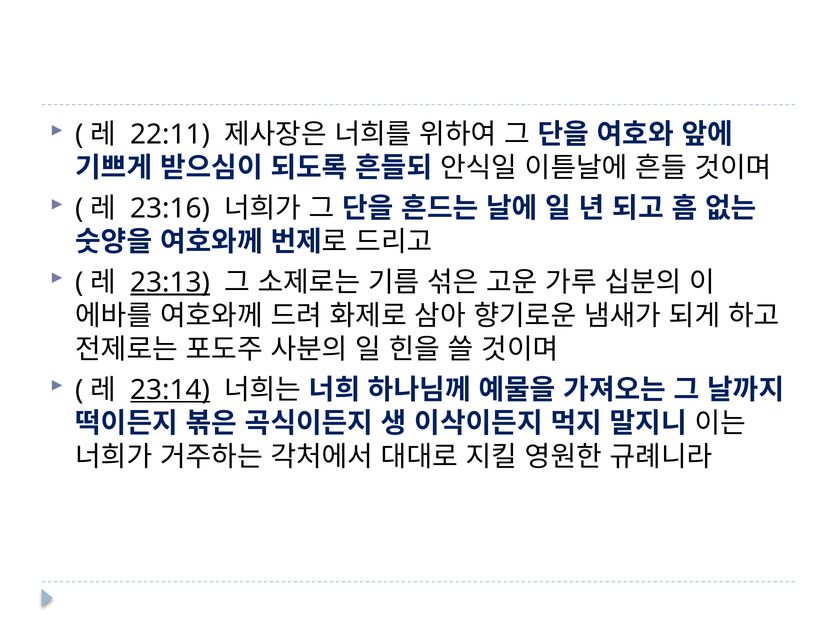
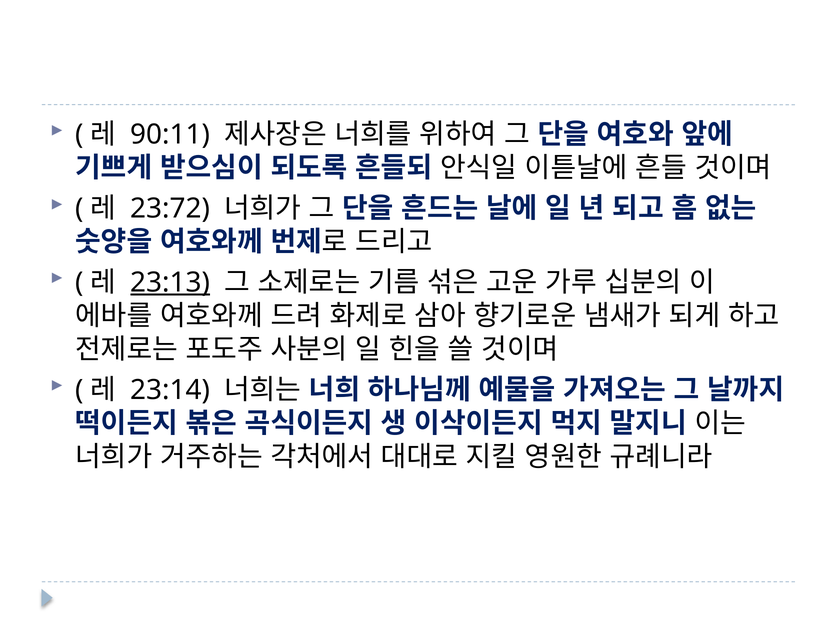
22:11: 22:11 -> 90:11
23:16: 23:16 -> 23:72
23:14 underline: present -> none
